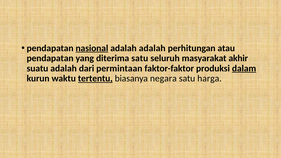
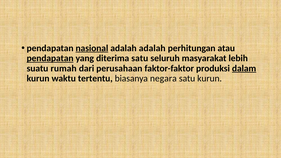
pendapatan at (50, 58) underline: none -> present
akhir: akhir -> lebih
suatu adalah: adalah -> rumah
permintaan: permintaan -> perusahaan
tertentu underline: present -> none
satu harga: harga -> kurun
